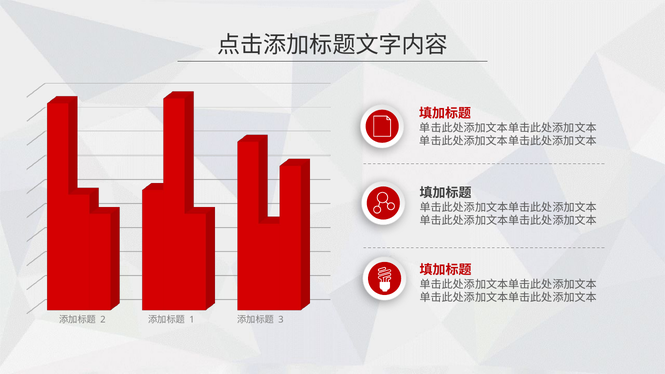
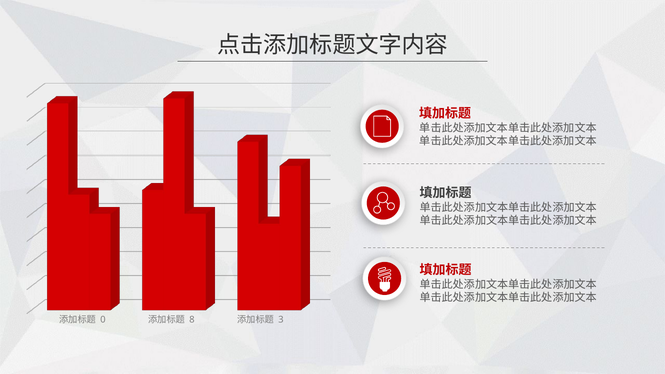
2: 2 -> 0
1: 1 -> 8
